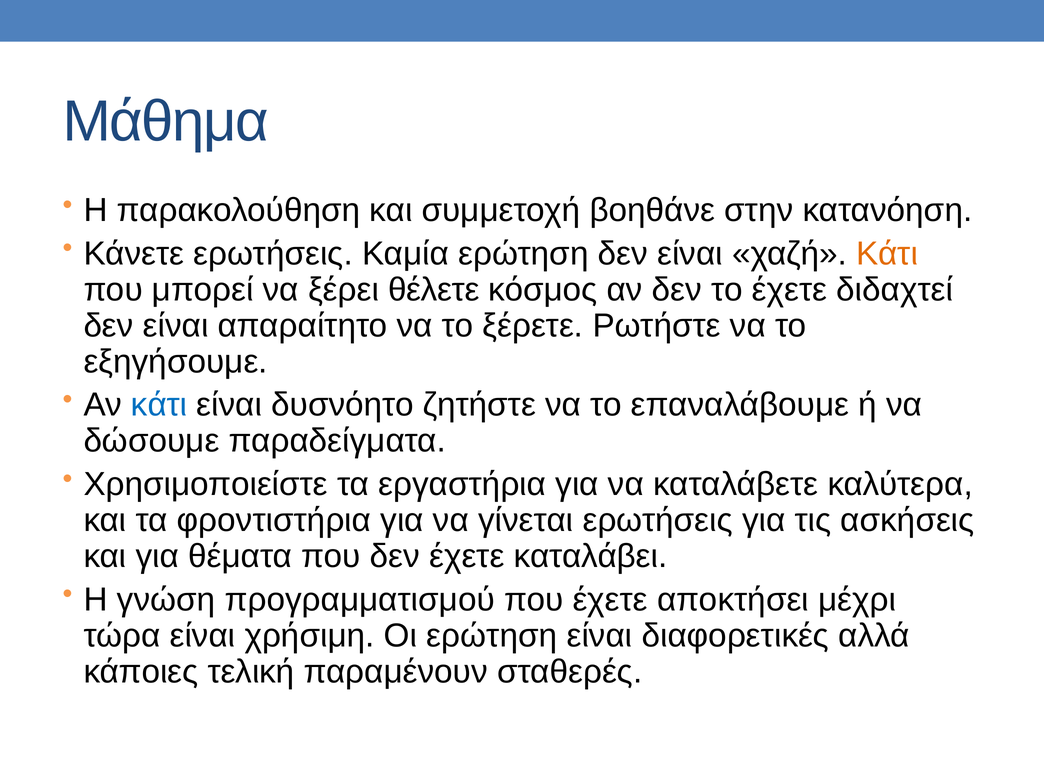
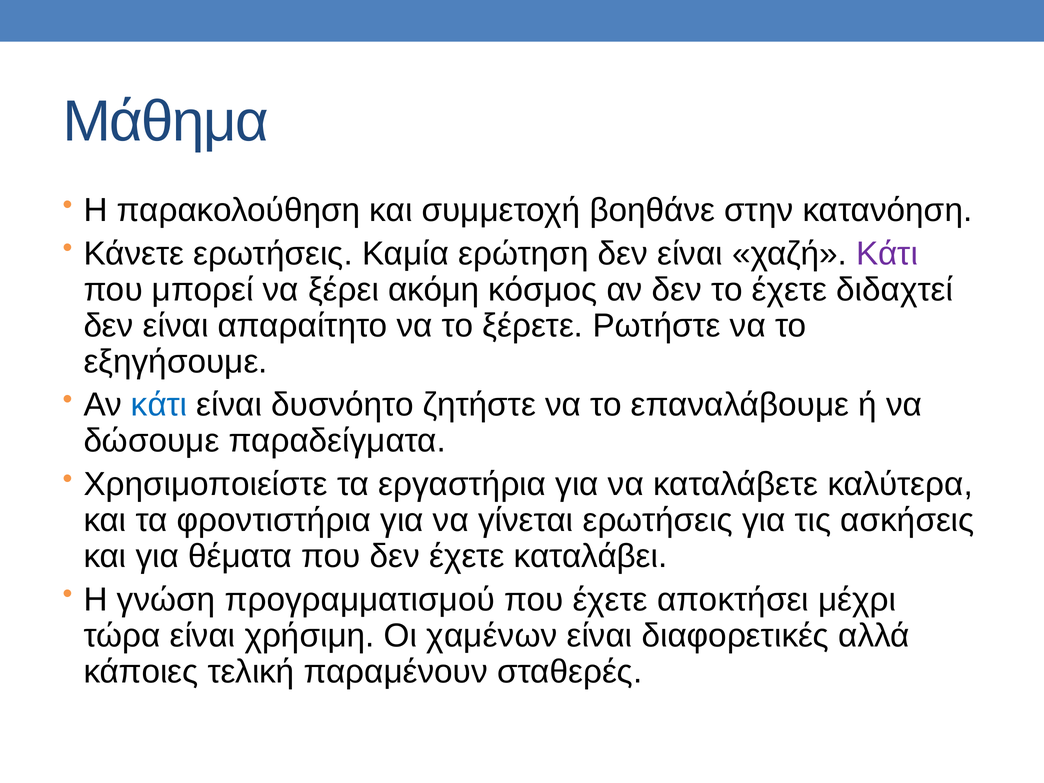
Κάτι at (887, 254) colour: orange -> purple
θέλετε: θέλετε -> ακόμη
Οι ερώτηση: ερώτηση -> χαμένων
